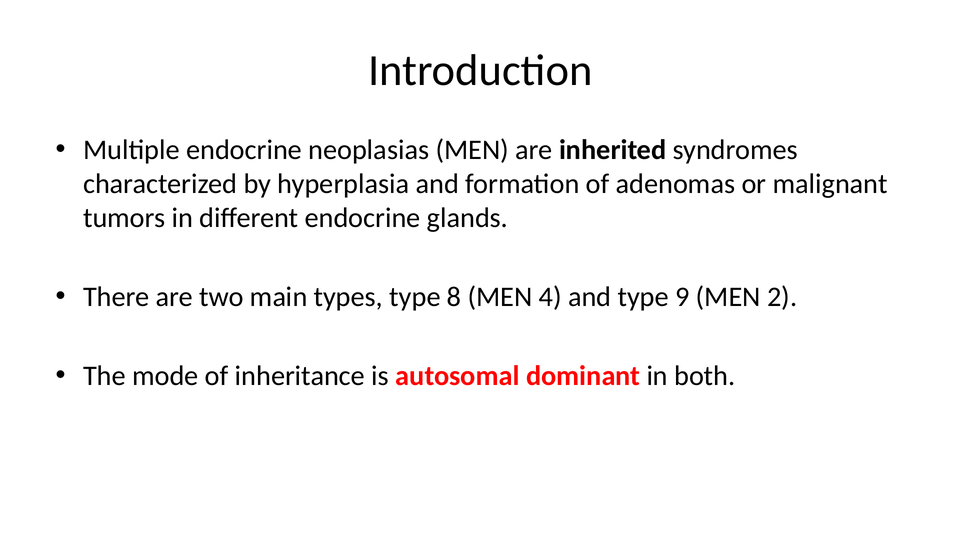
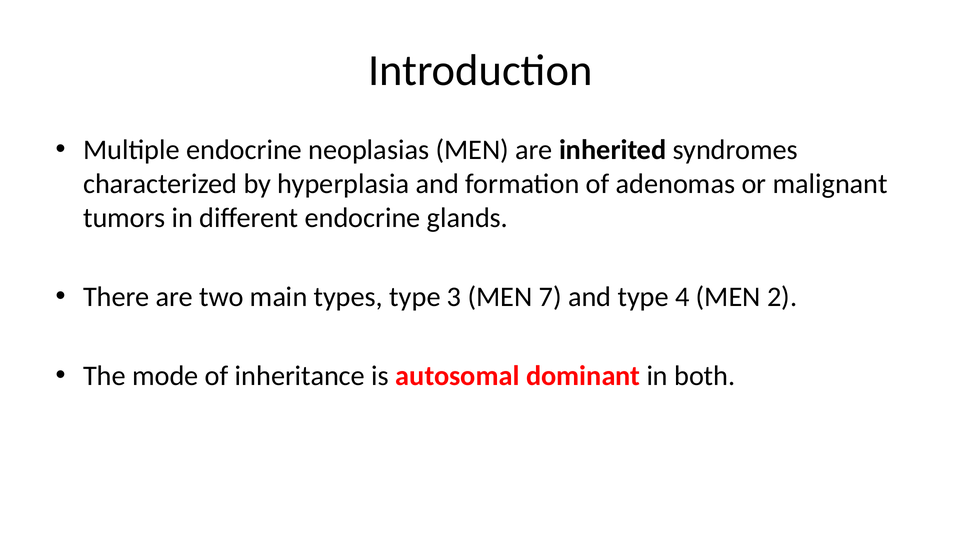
8: 8 -> 3
4: 4 -> 7
9: 9 -> 4
